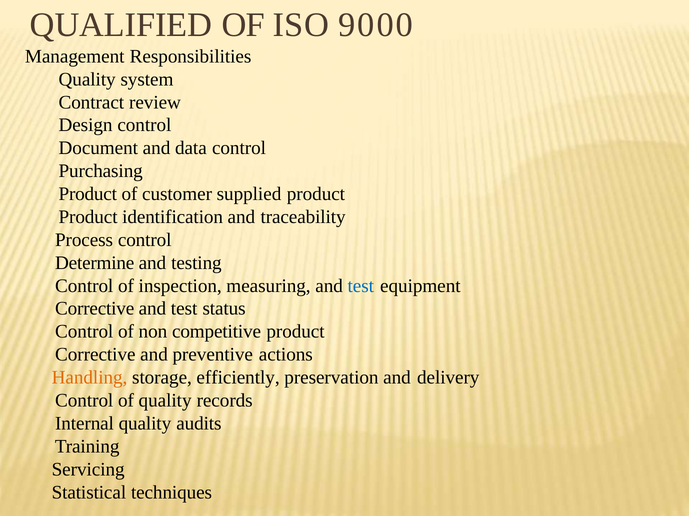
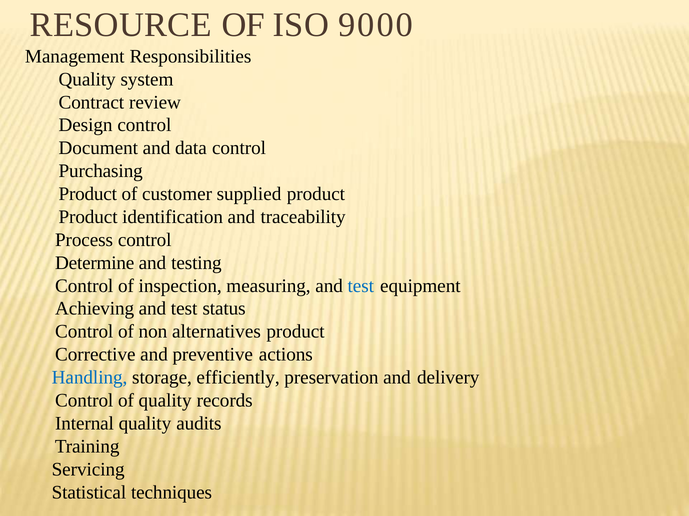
QUALIFIED: QUALIFIED -> RESOURCE
Corrective at (95, 309): Corrective -> Achieving
competitive: competitive -> alternatives
Handling colour: orange -> blue
